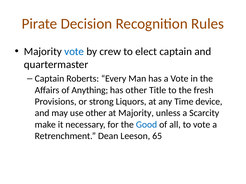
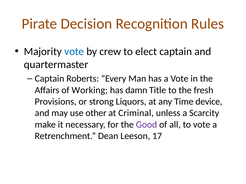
Anything: Anything -> Working
has other: other -> damn
at Majority: Majority -> Criminal
Good colour: blue -> purple
65: 65 -> 17
